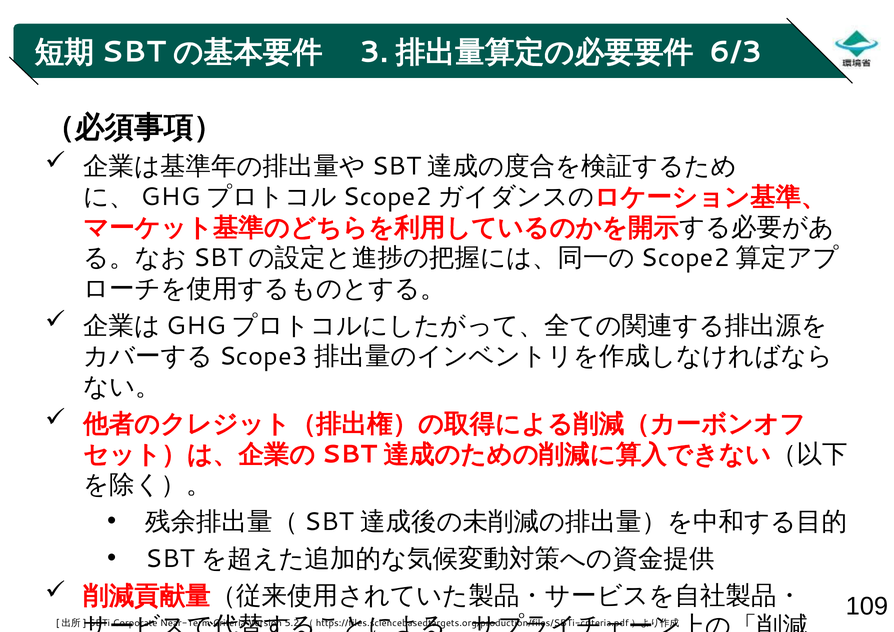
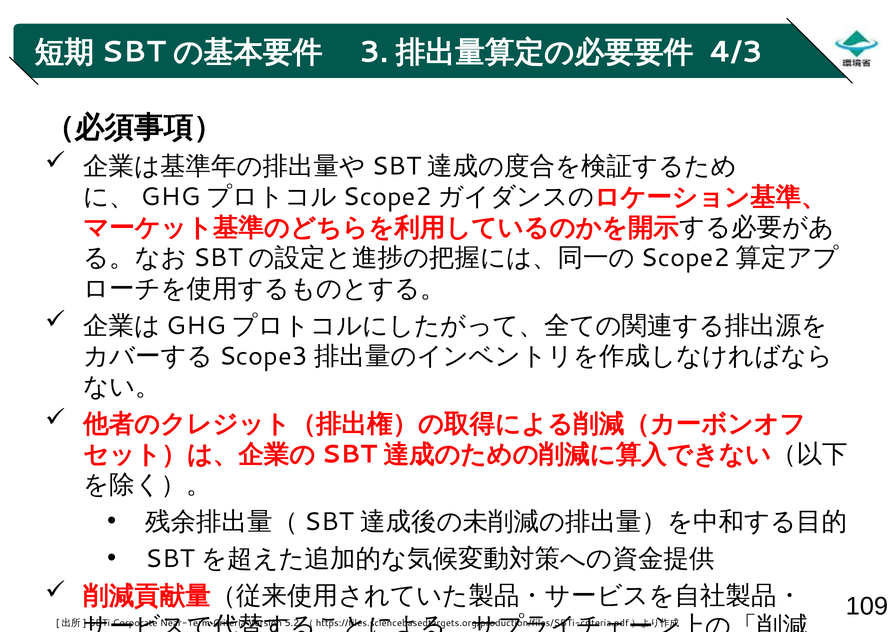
6/3: 6/3 -> 4/3
